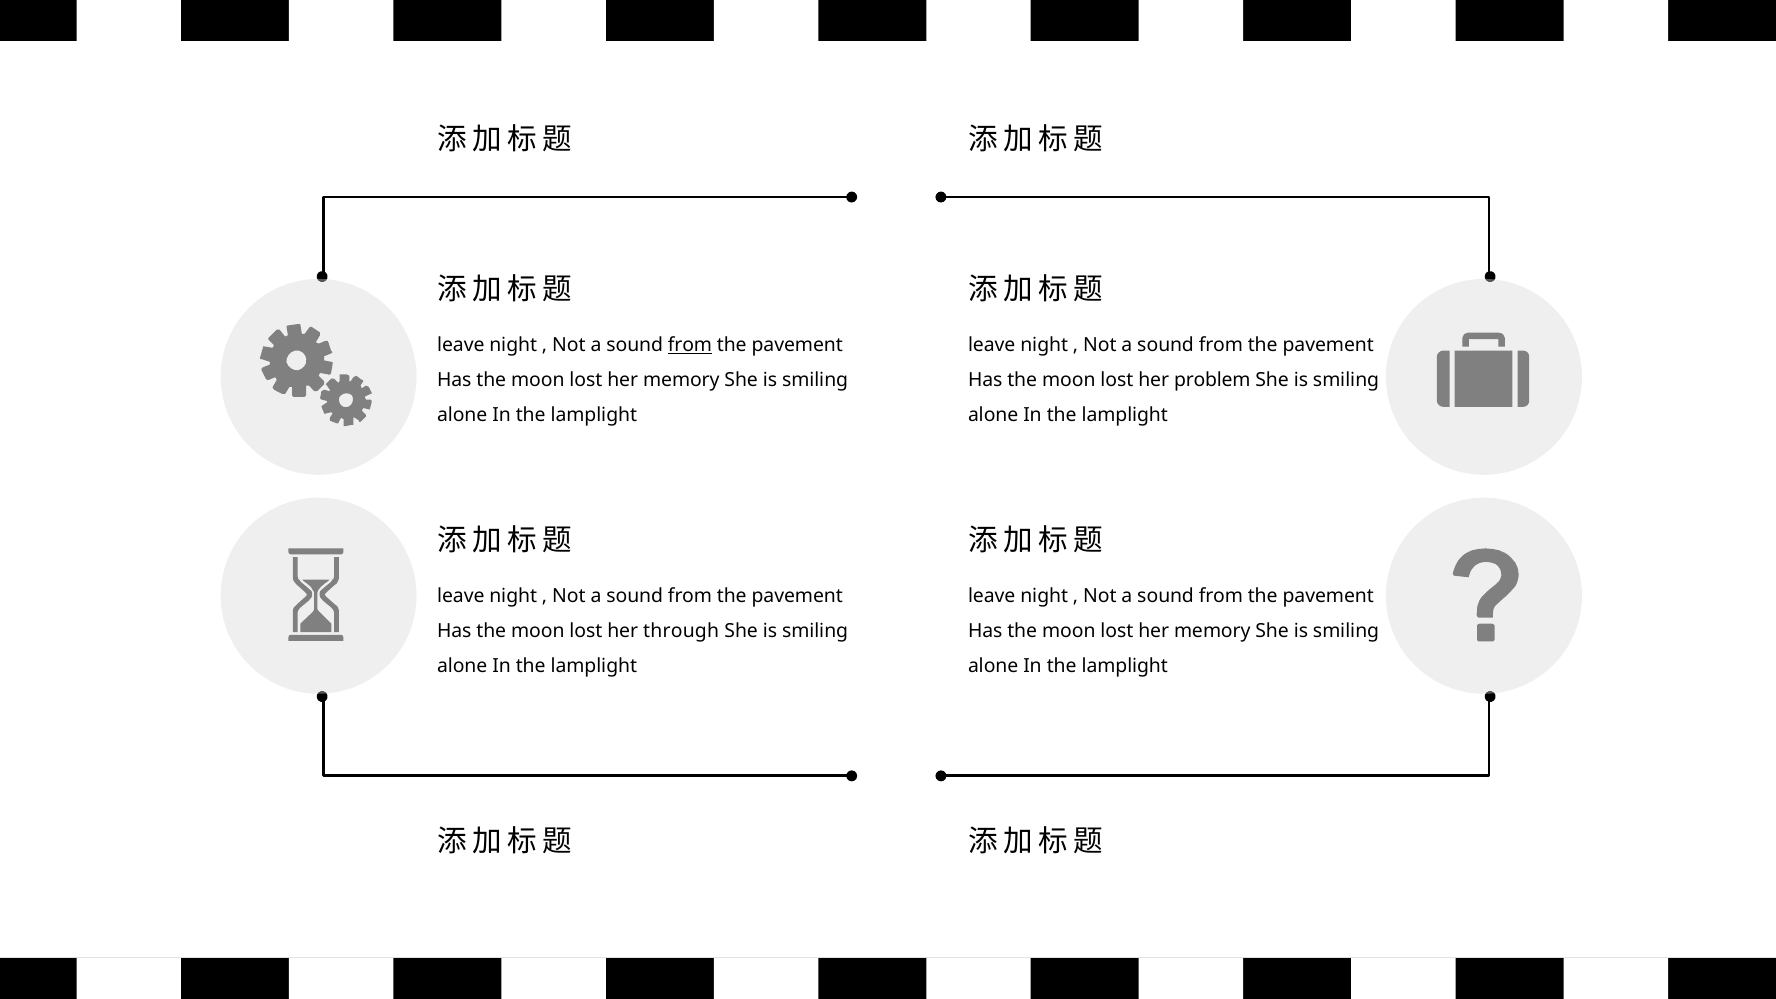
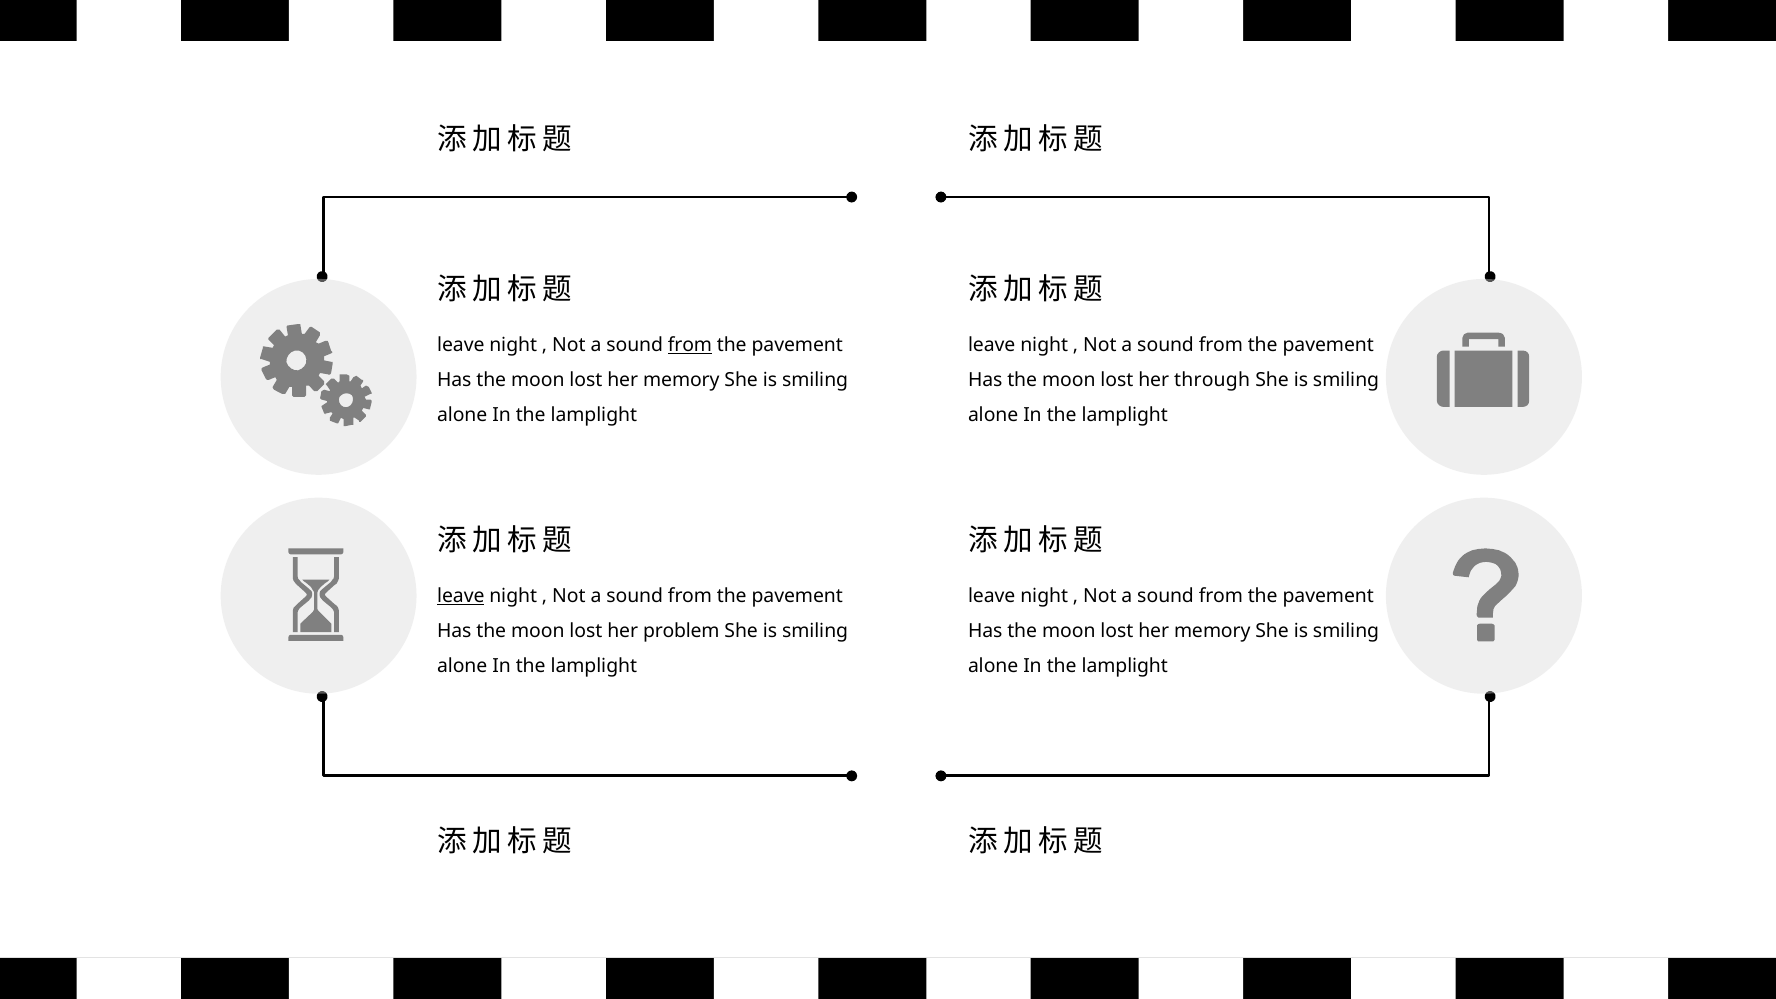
problem: problem -> through
leave at (461, 596) underline: none -> present
through: through -> problem
